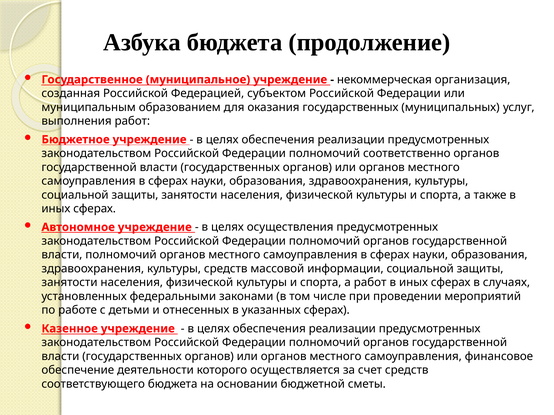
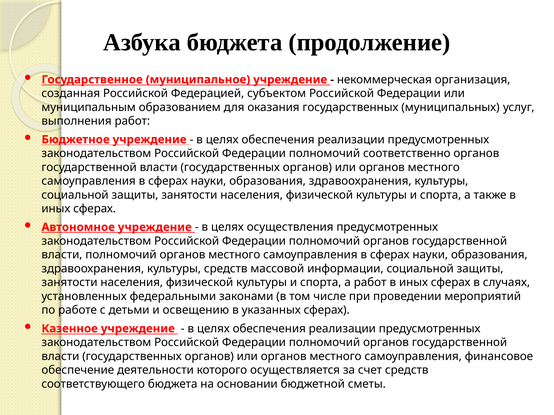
отнесенных: отнесенных -> освещению
